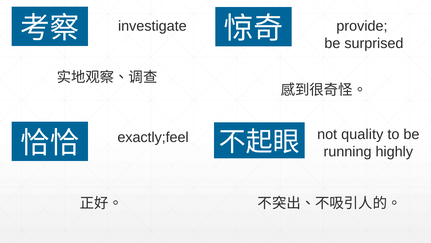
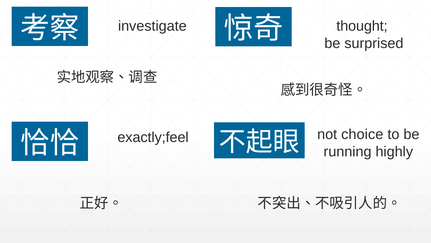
provide: provide -> thought
quality: quality -> choice
